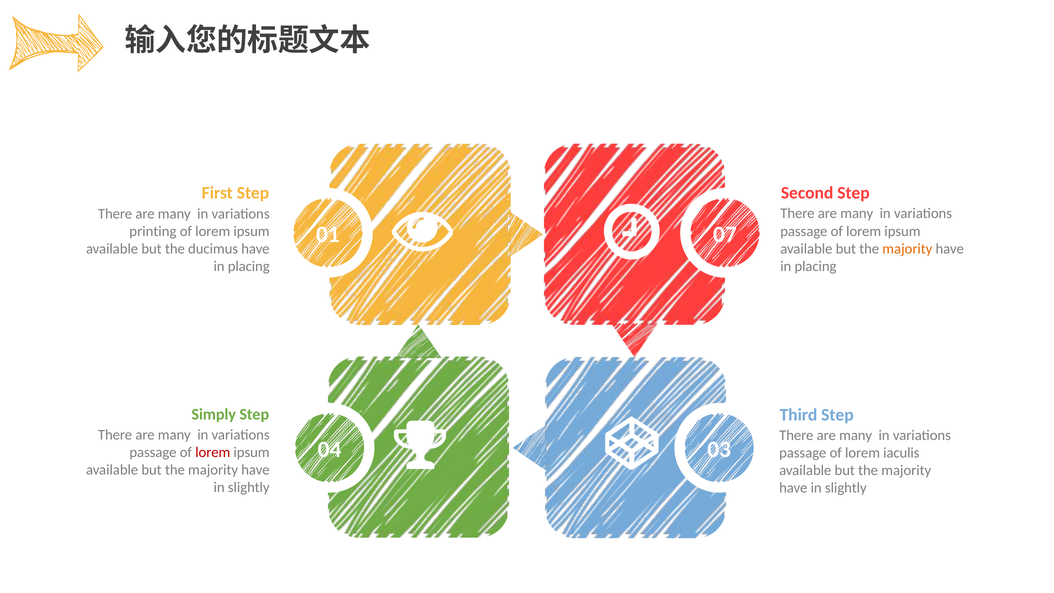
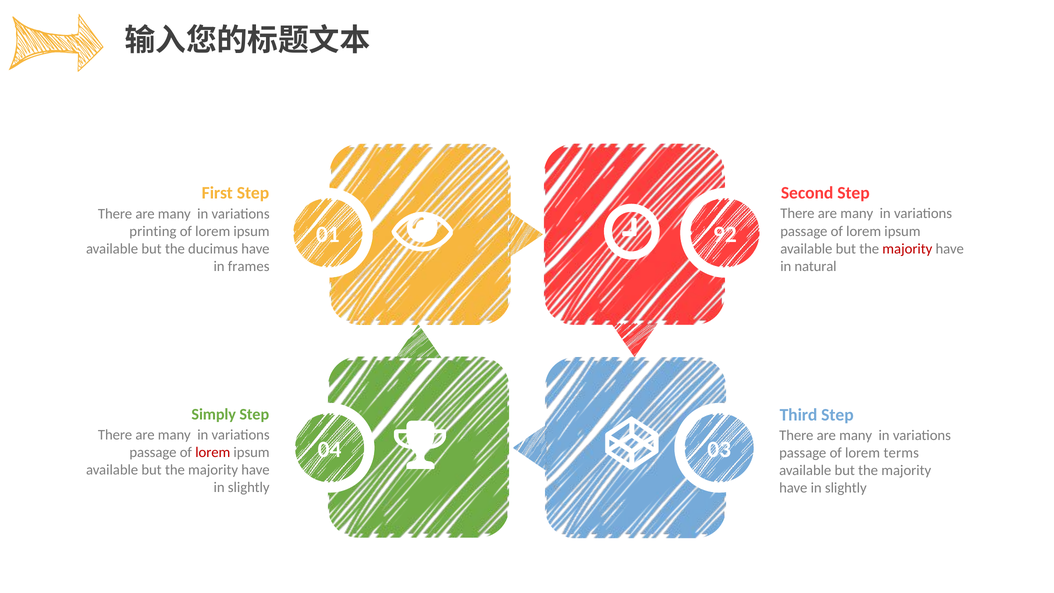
07: 07 -> 92
majority at (907, 249) colour: orange -> red
placing at (815, 266): placing -> natural
placing at (249, 266): placing -> frames
iaculis: iaculis -> terms
